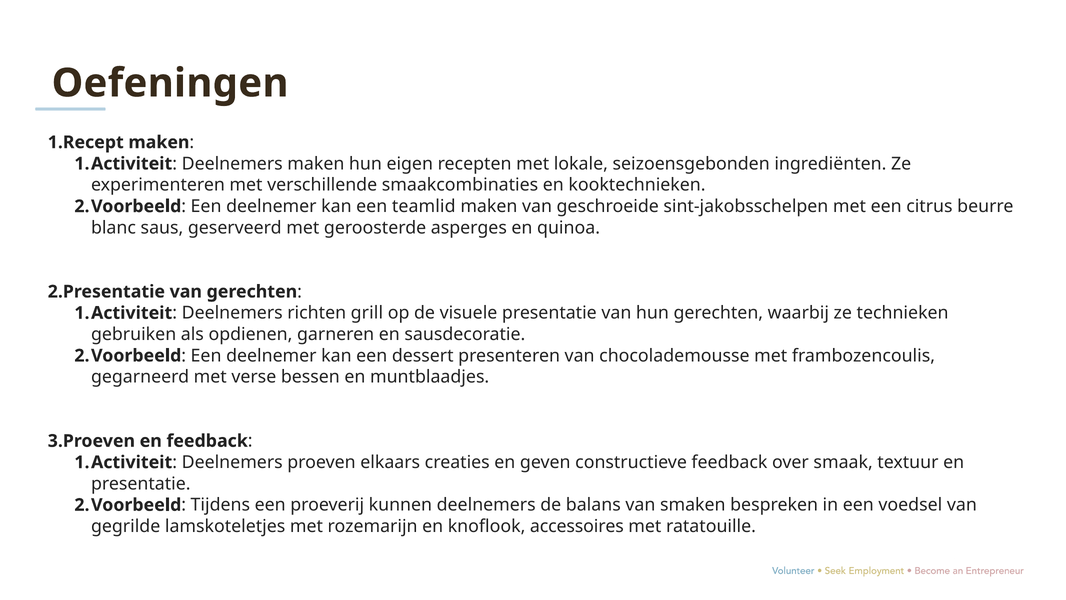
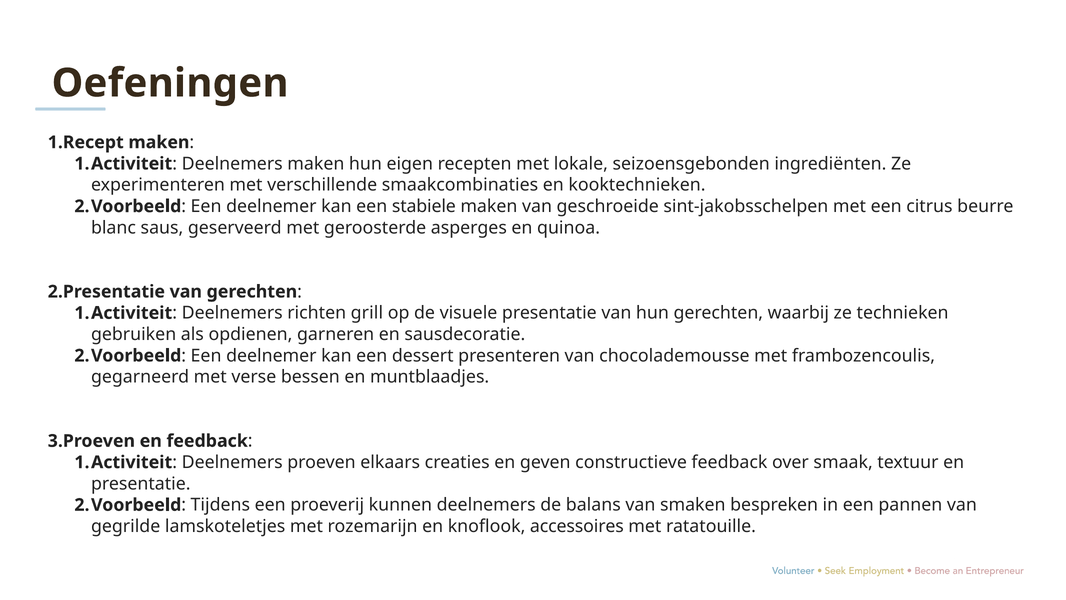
teamlid: teamlid -> stabiele
voedsel: voedsel -> pannen
